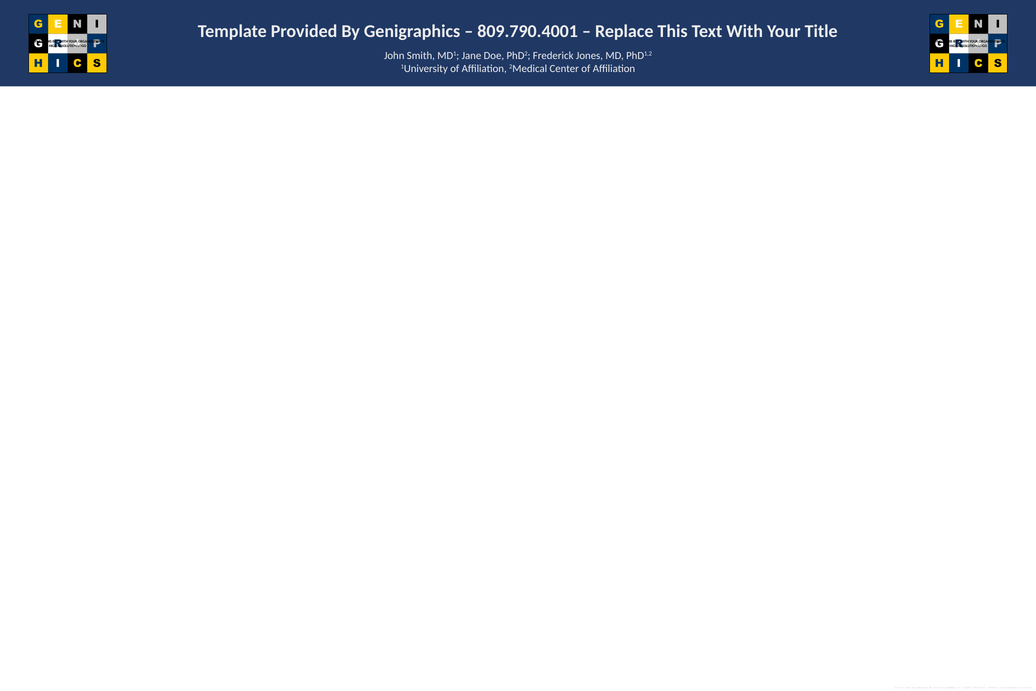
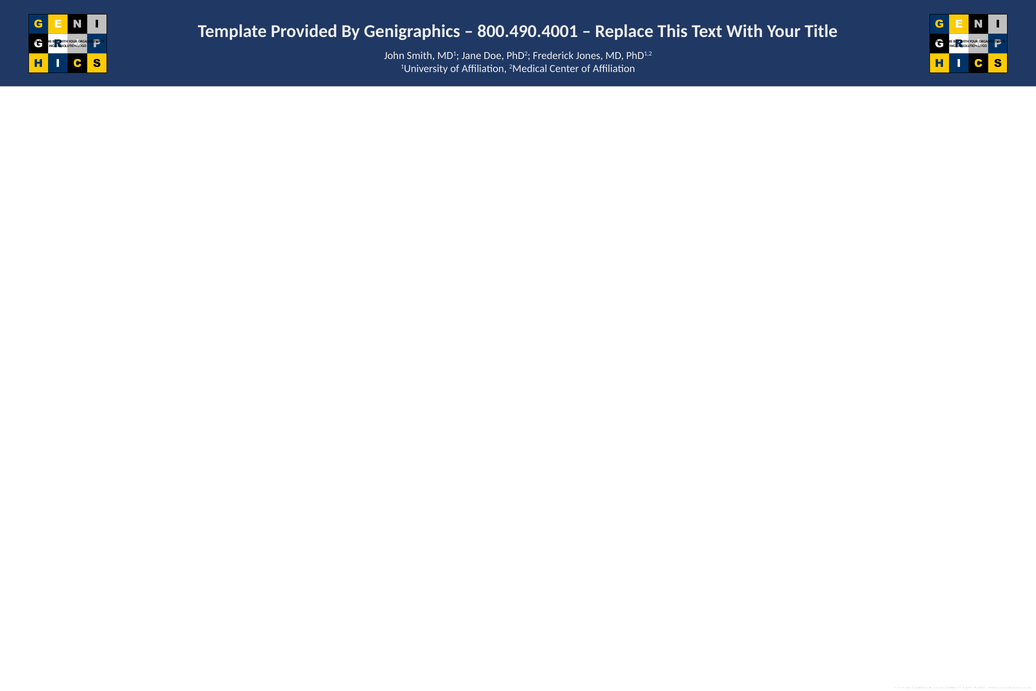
809.790.4001: 809.790.4001 -> 800.490.4001
